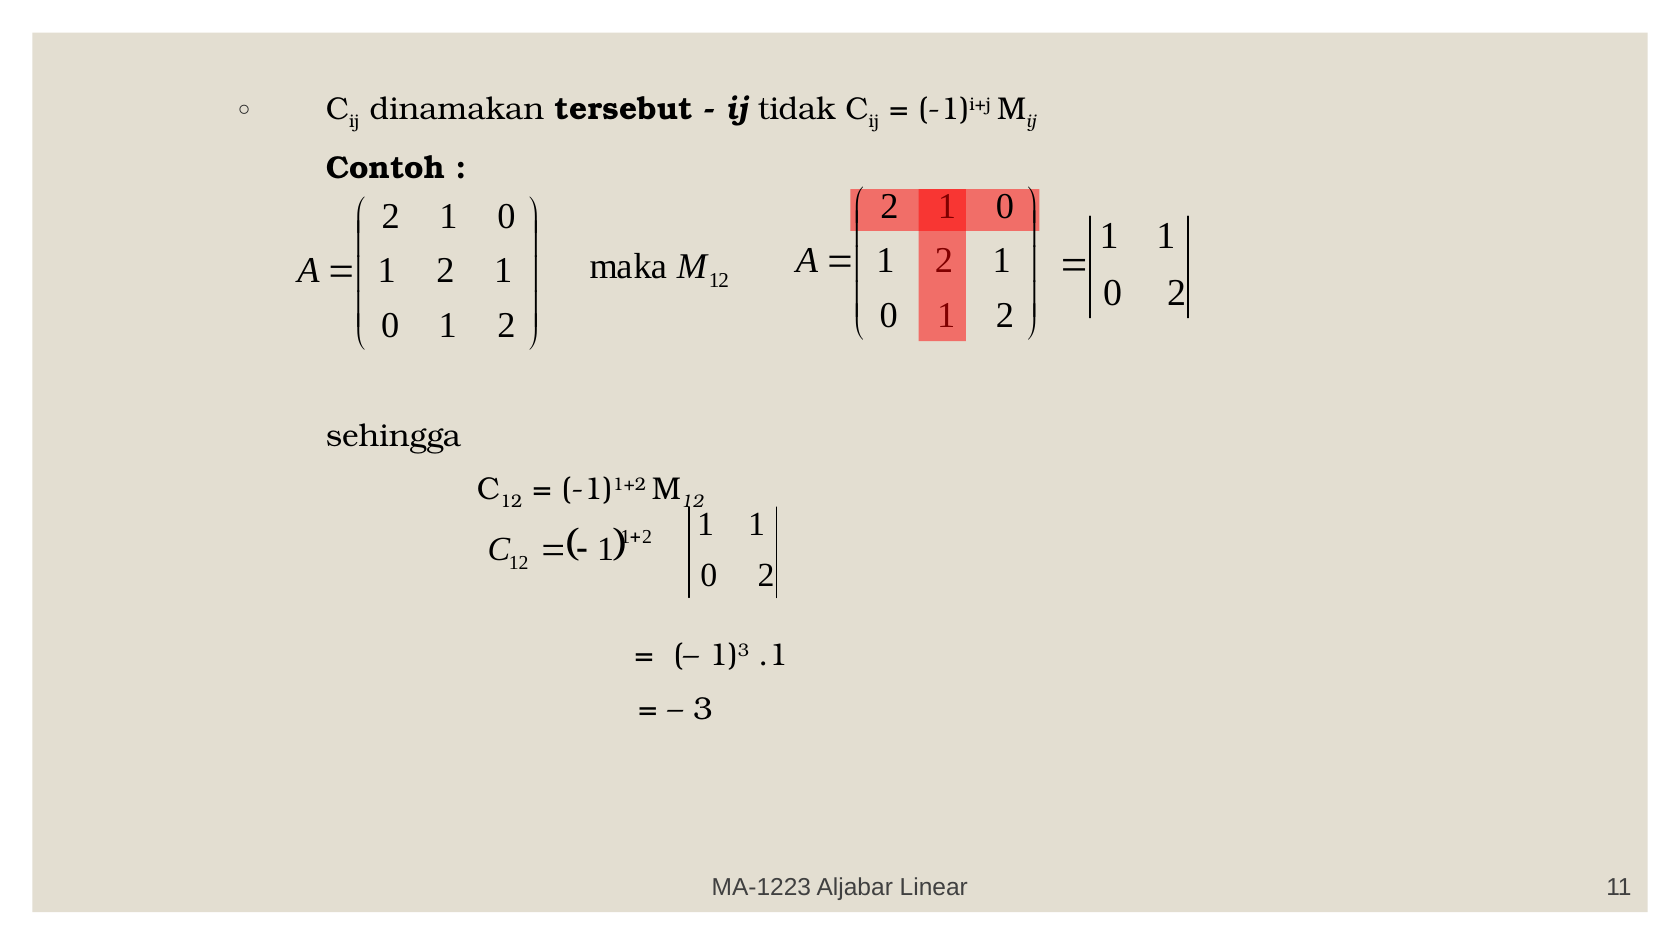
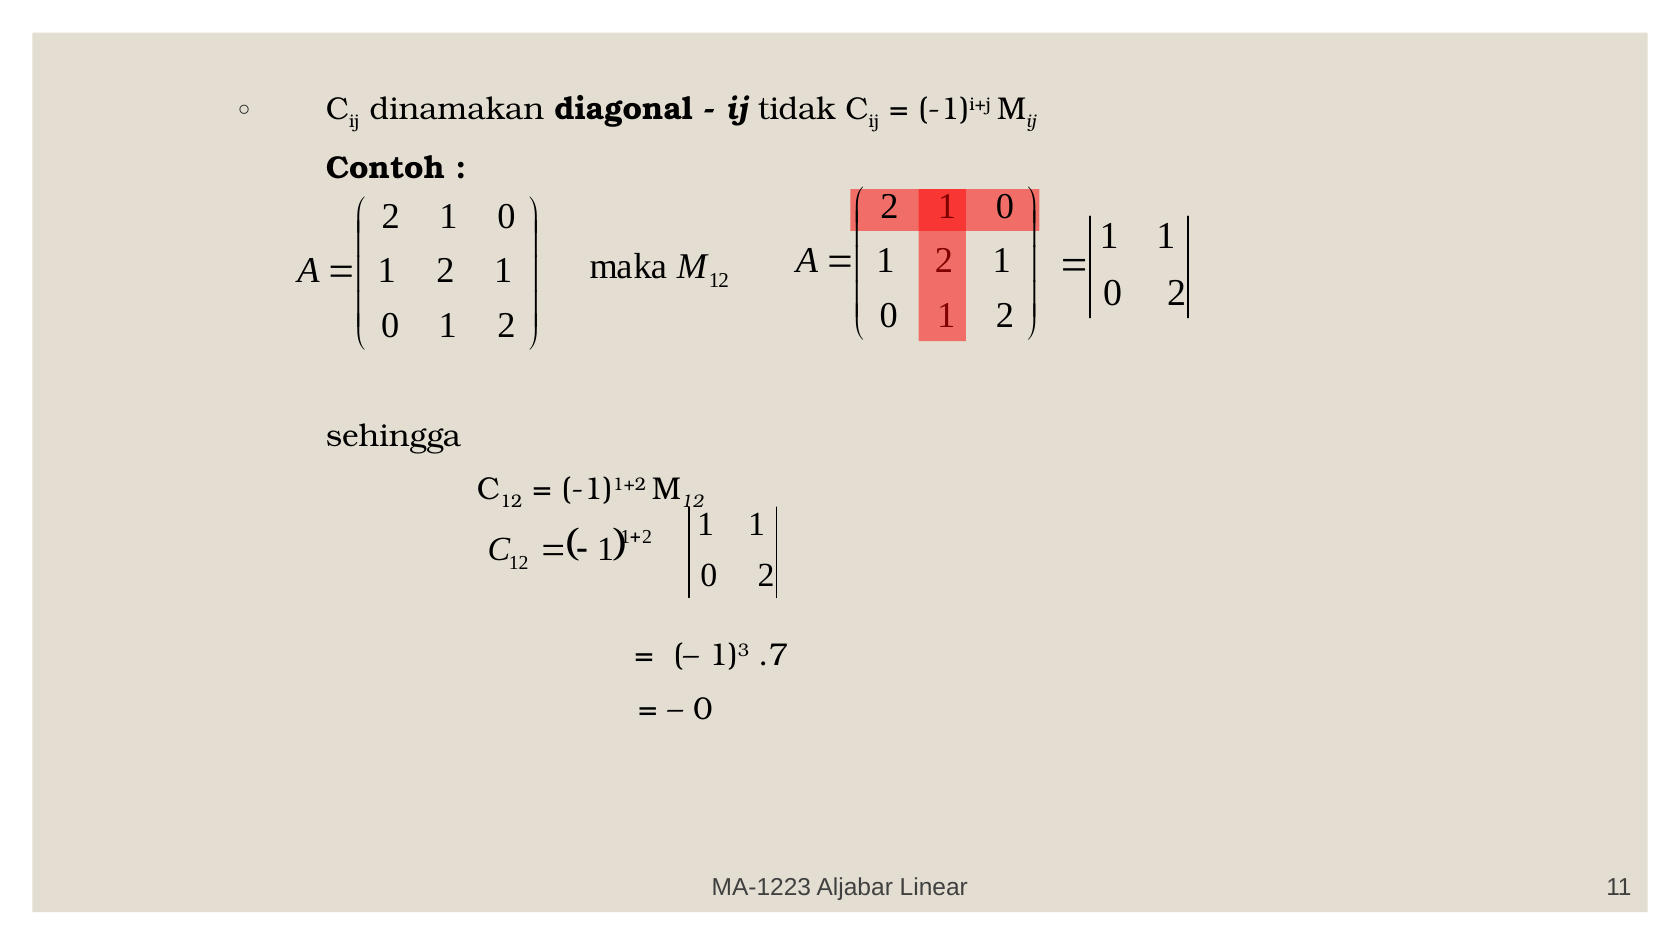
tersebut: tersebut -> diagonal
.1: .1 -> .7
3 at (703, 709): 3 -> 0
